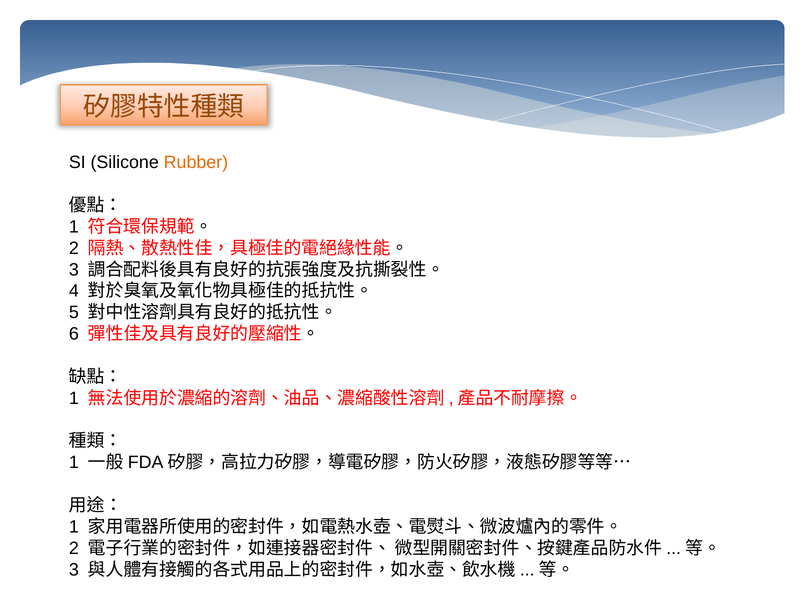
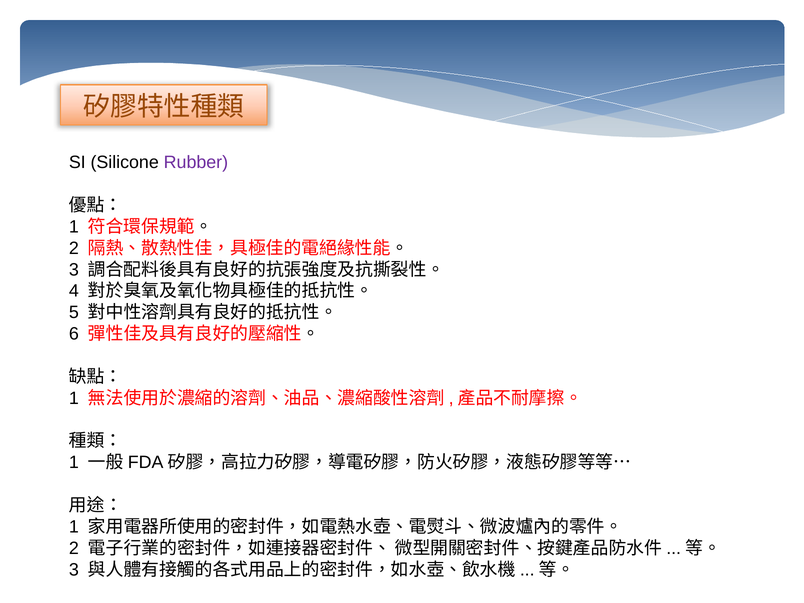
Rubber colour: orange -> purple
